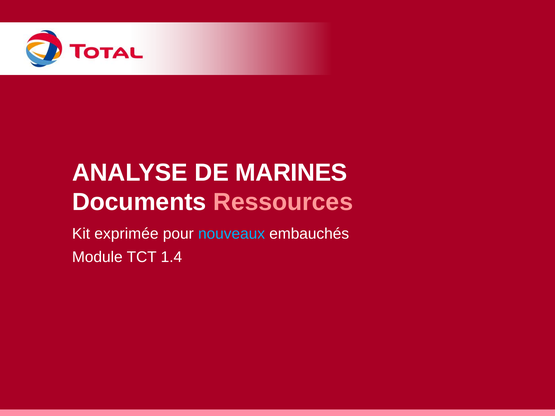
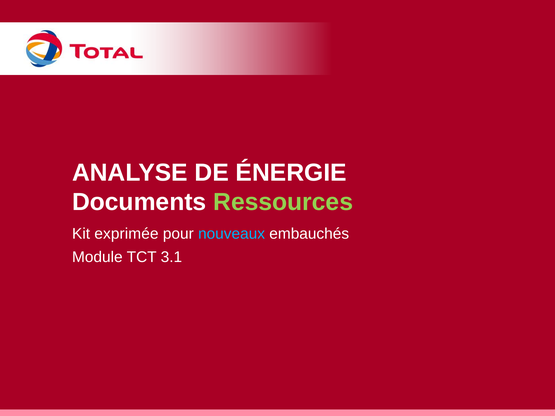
MARINES: MARINES -> ÉNERGIE
Ressources colour: pink -> light green
1.4: 1.4 -> 3.1
